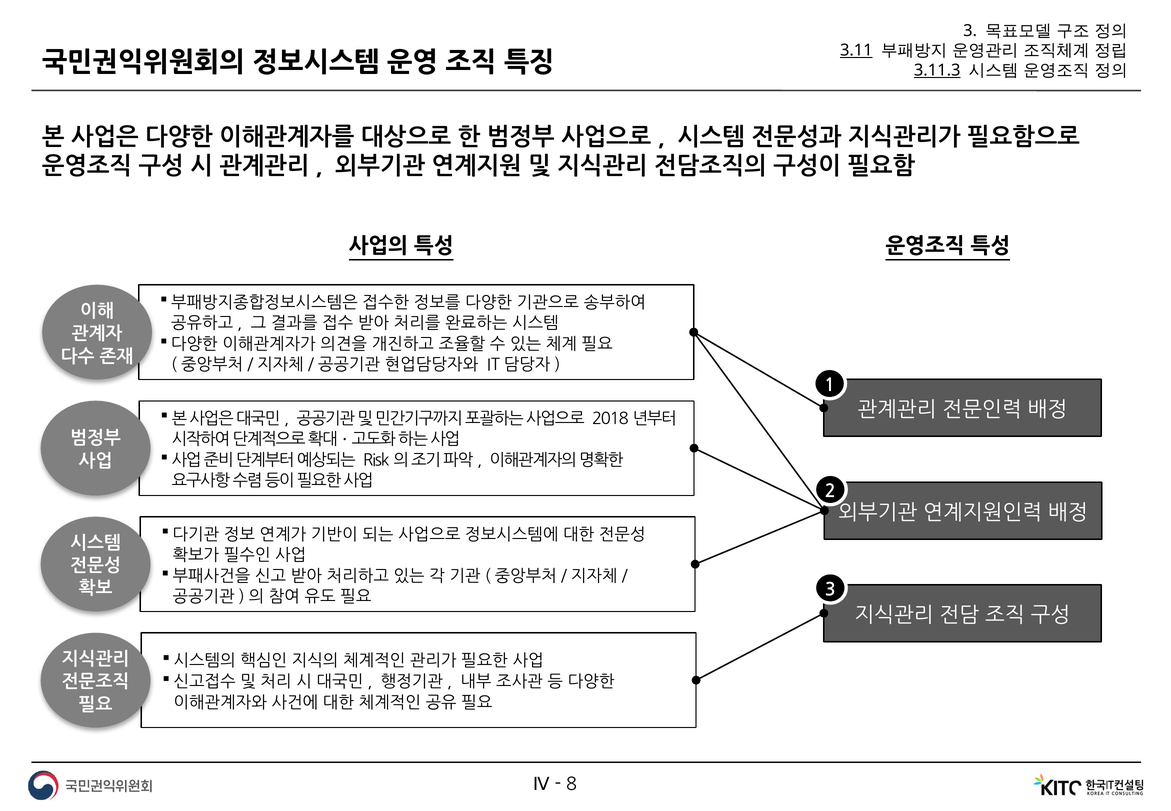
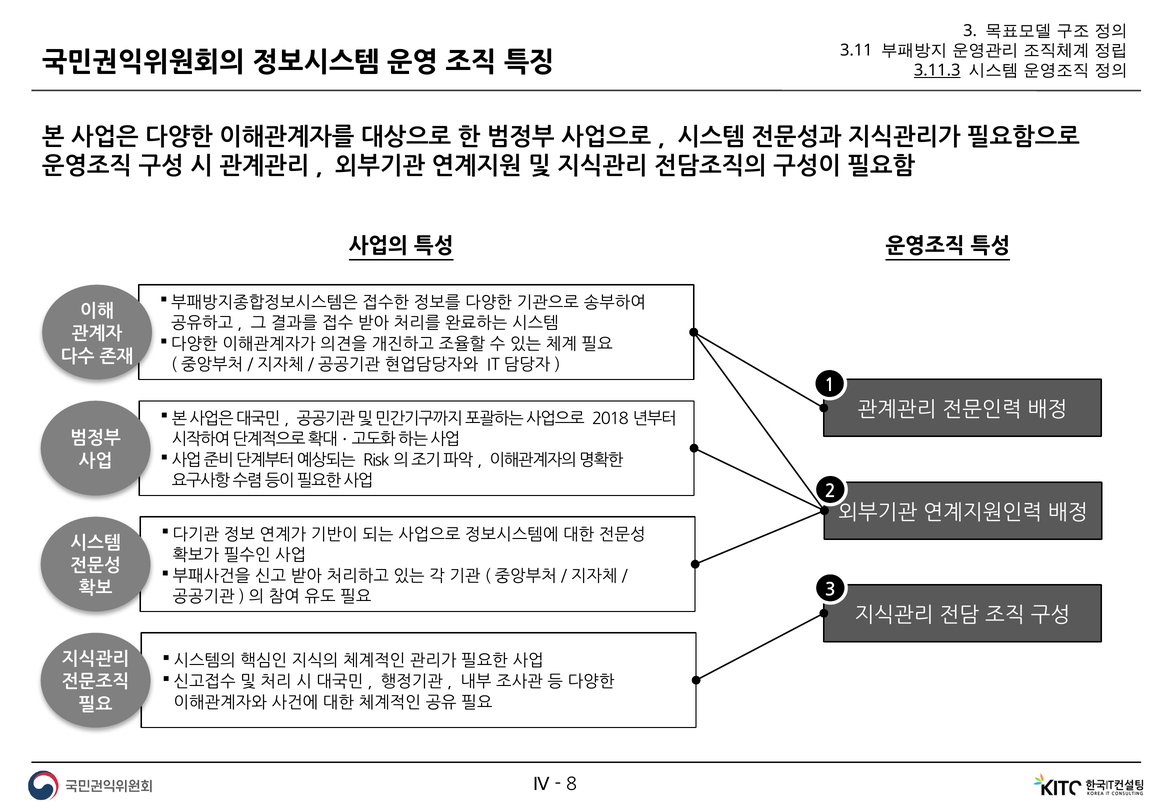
3.11 underline: present -> none
